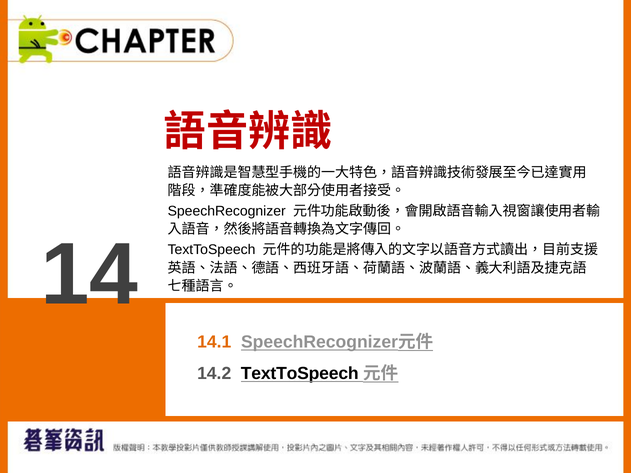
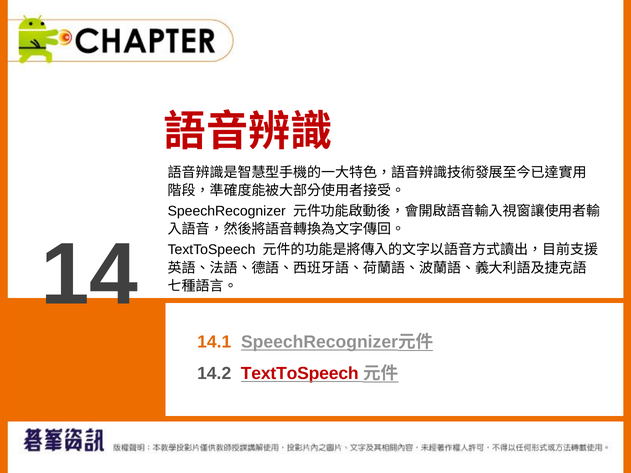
TextToSpeech at (300, 374) colour: black -> red
